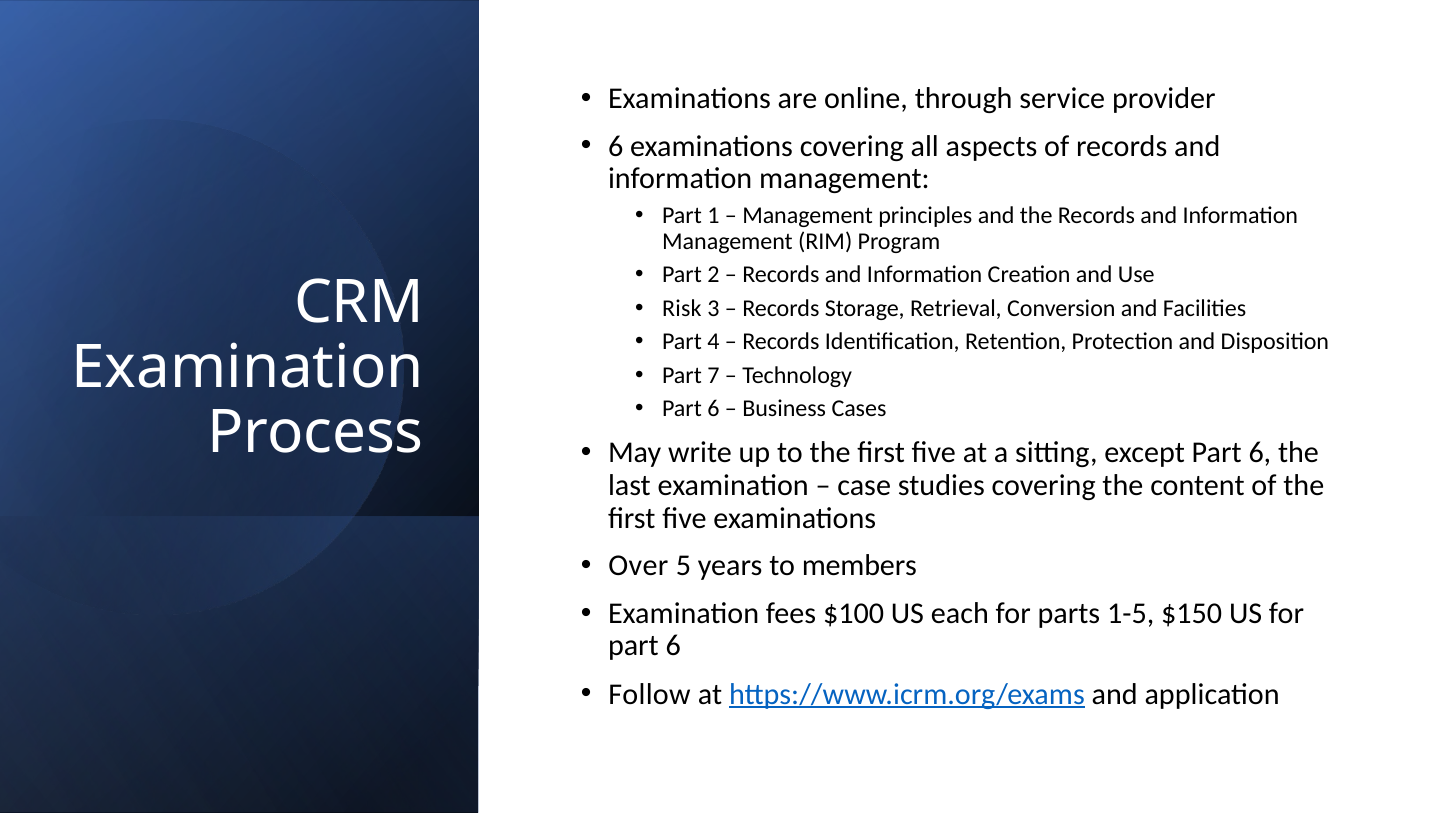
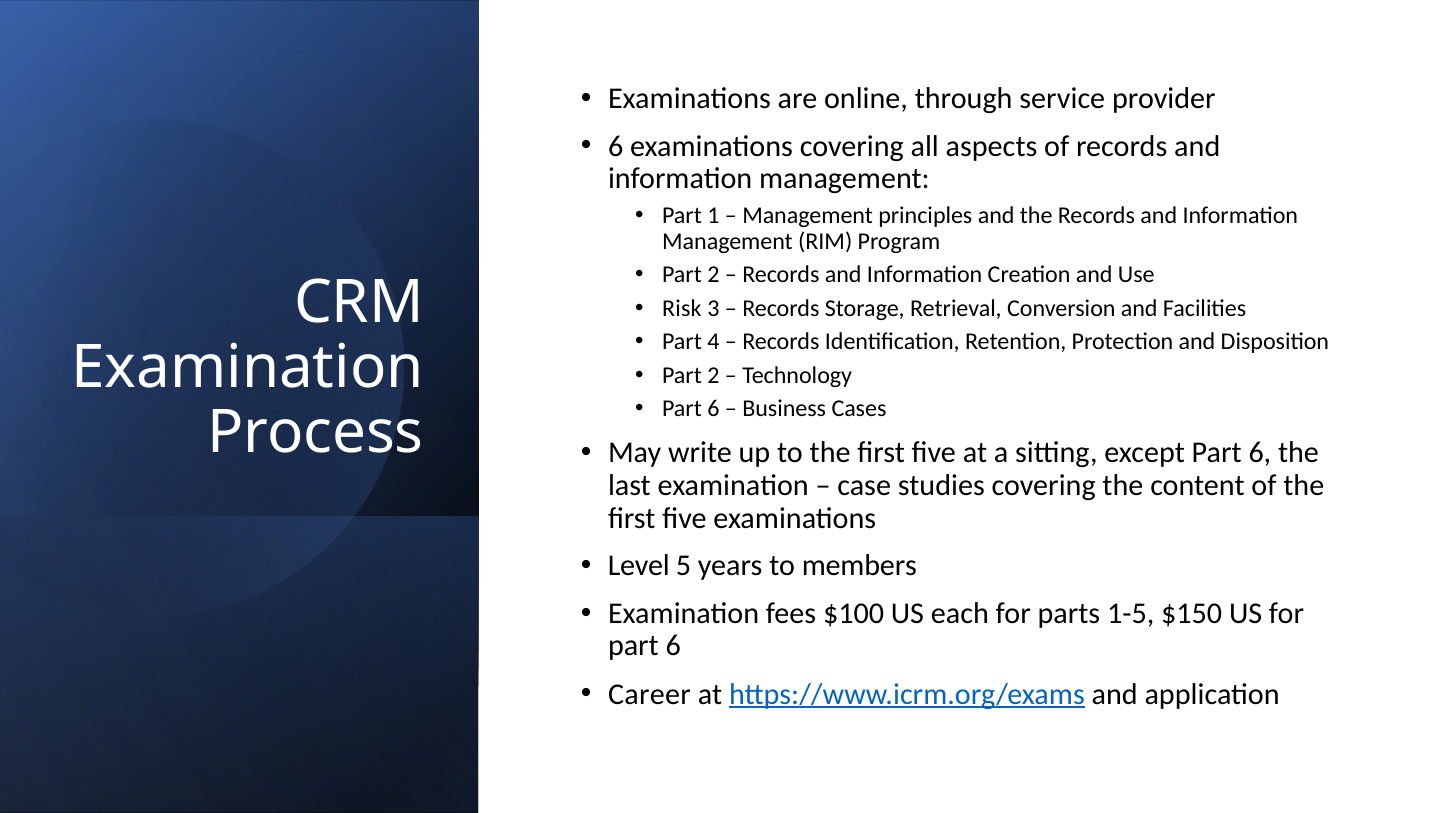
7 at (713, 375): 7 -> 2
Over: Over -> Level
Follow: Follow -> Career
